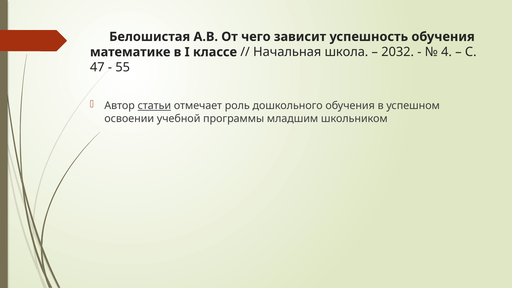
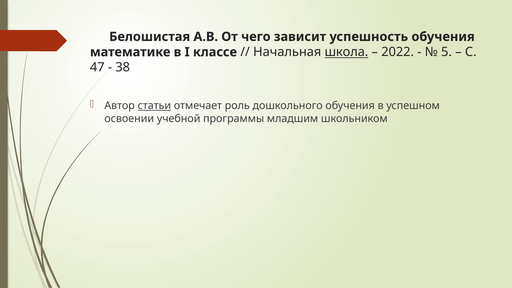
школа underline: none -> present
2032: 2032 -> 2022
4: 4 -> 5
55: 55 -> 38
